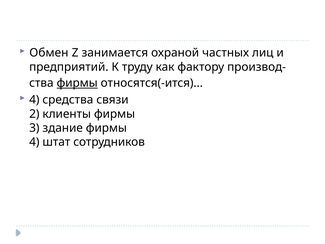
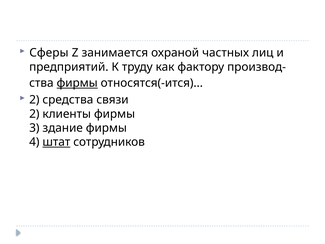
Обмен: Обмен -> Сферы
4 at (34, 100): 4 -> 2
штат underline: none -> present
